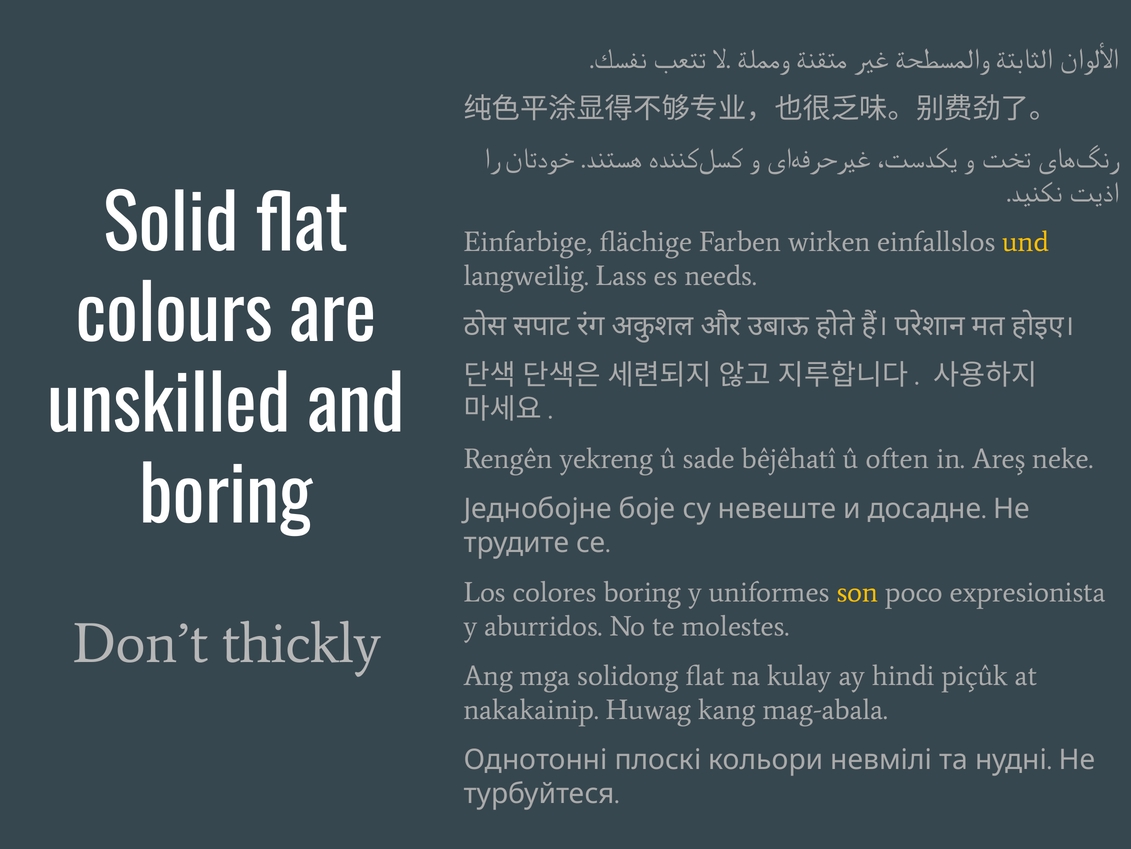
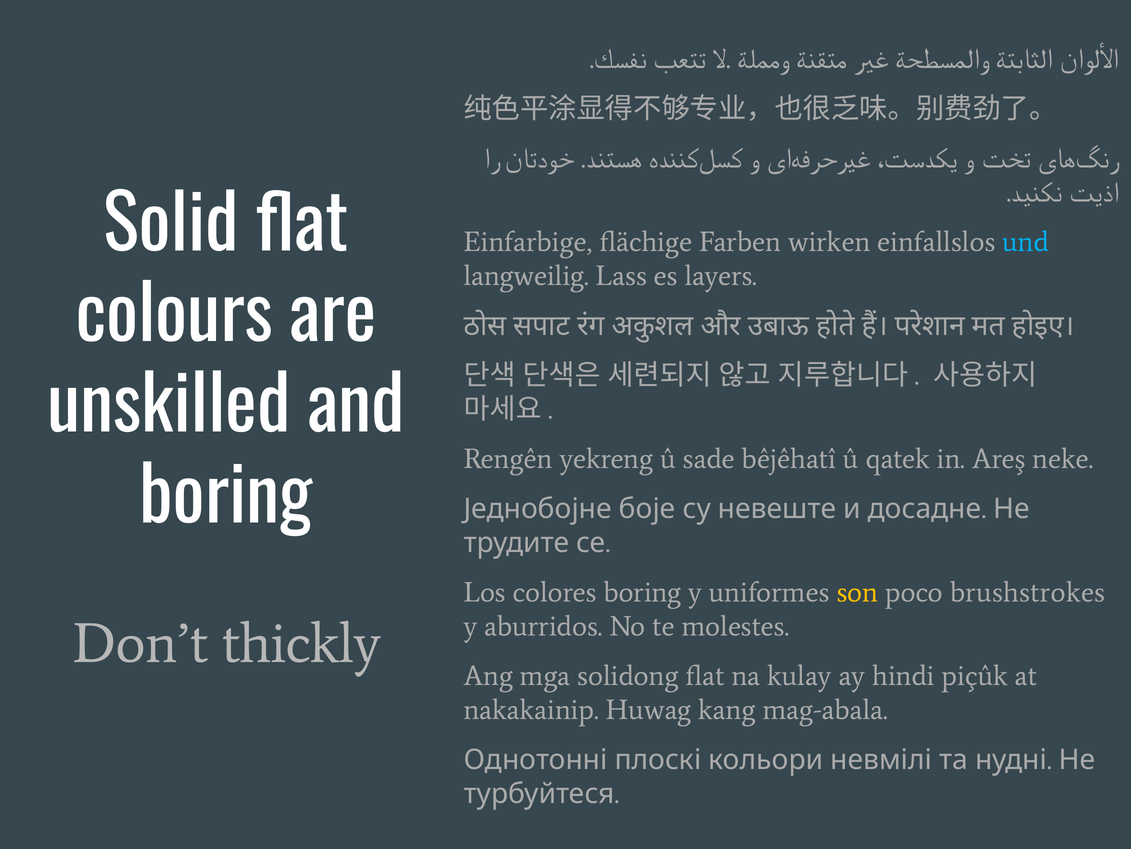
und colour: yellow -> light blue
needs: needs -> layers
often: often -> qatek
expresionista: expresionista -> brushstrokes
